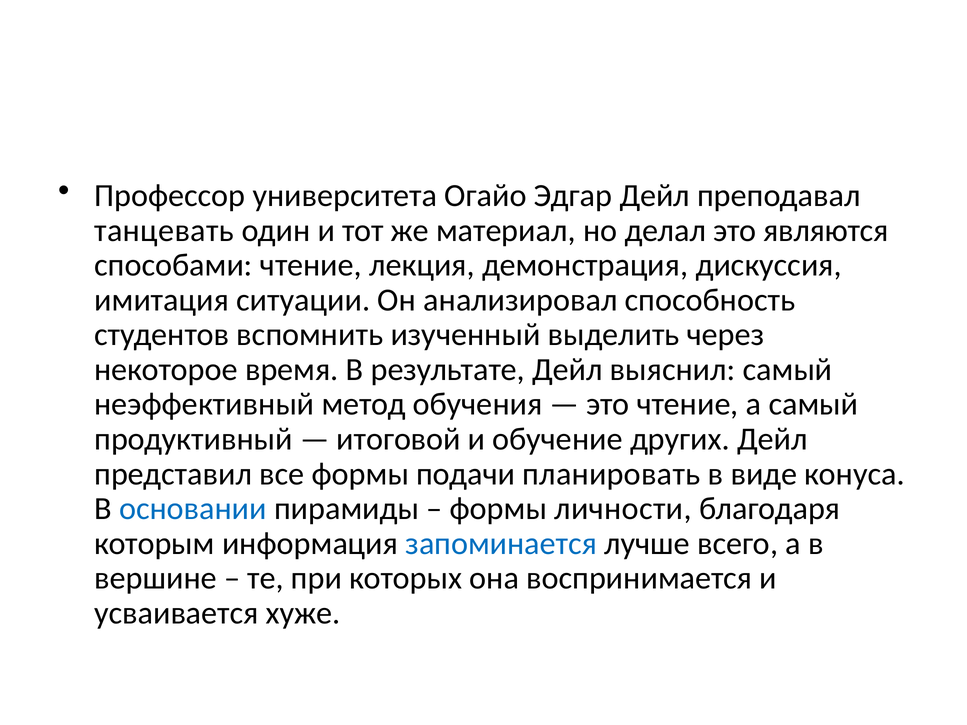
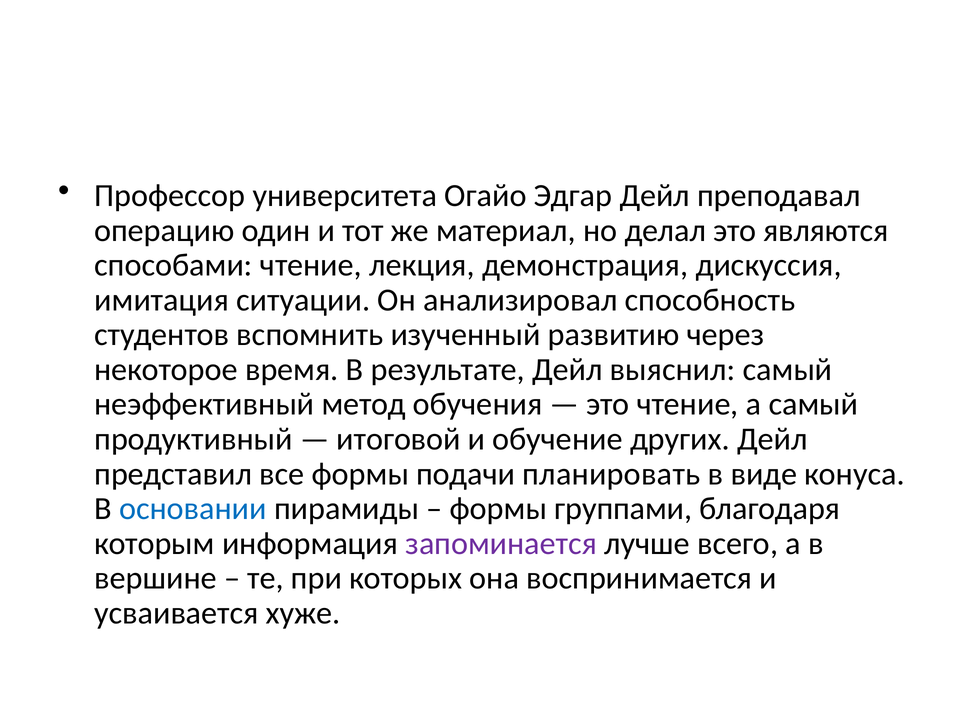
танцевать: танцевать -> операцию
выделить: выделить -> развитию
личности: личности -> группами
запоминается colour: blue -> purple
